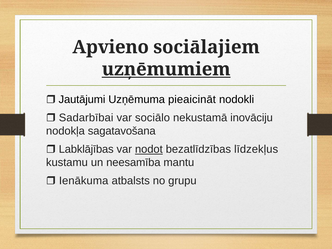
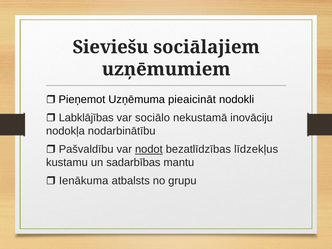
Apvieno: Apvieno -> Sieviešu
uzņēmumiem underline: present -> none
Jautājumi: Jautājumi -> Pieņemot
Sadarbībai: Sadarbībai -> Labklājības
sagatavošana: sagatavošana -> nodarbinātību
Labklājības: Labklājības -> Pašvaldību
neesamība: neesamība -> sadarbības
